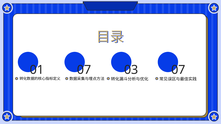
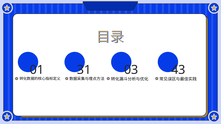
01 07: 07 -> 31
03 07: 07 -> 43
